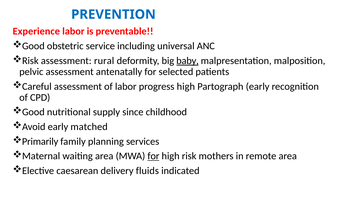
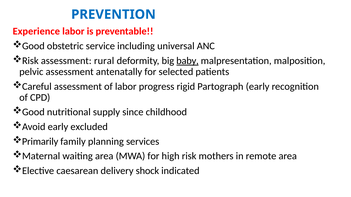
progress high: high -> rigid
matched: matched -> excluded
for at (153, 156) underline: present -> none
fluids: fluids -> shock
